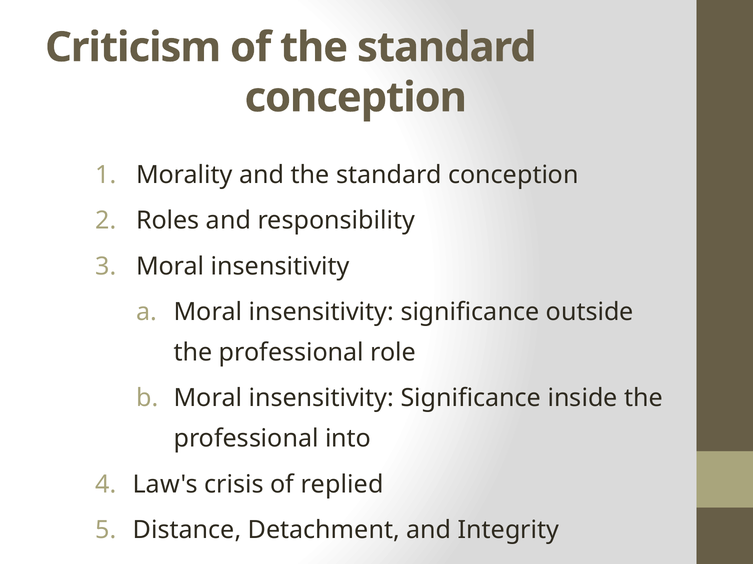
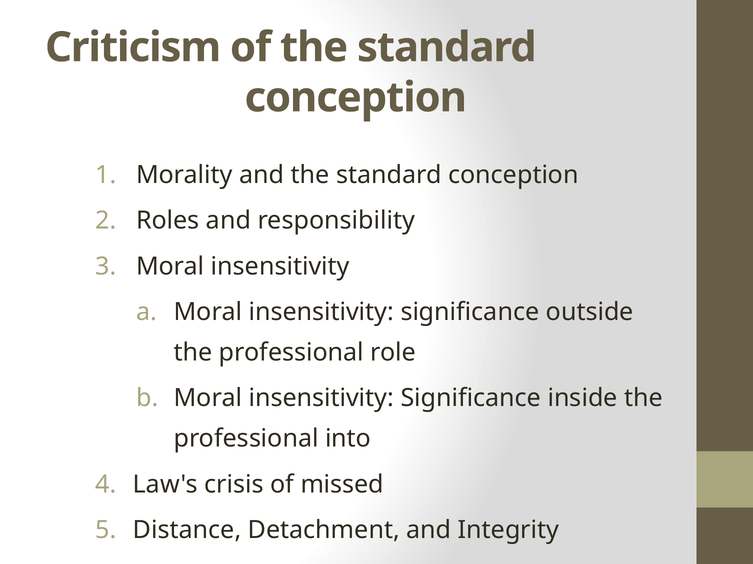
replied: replied -> missed
